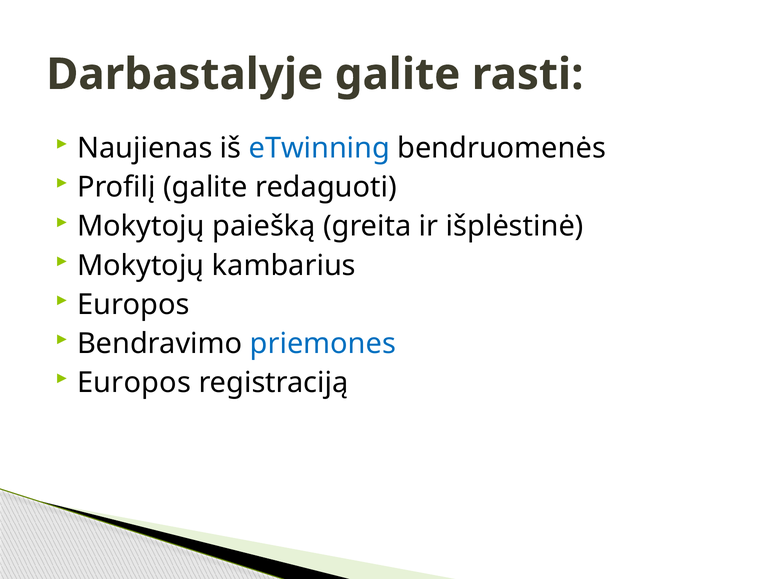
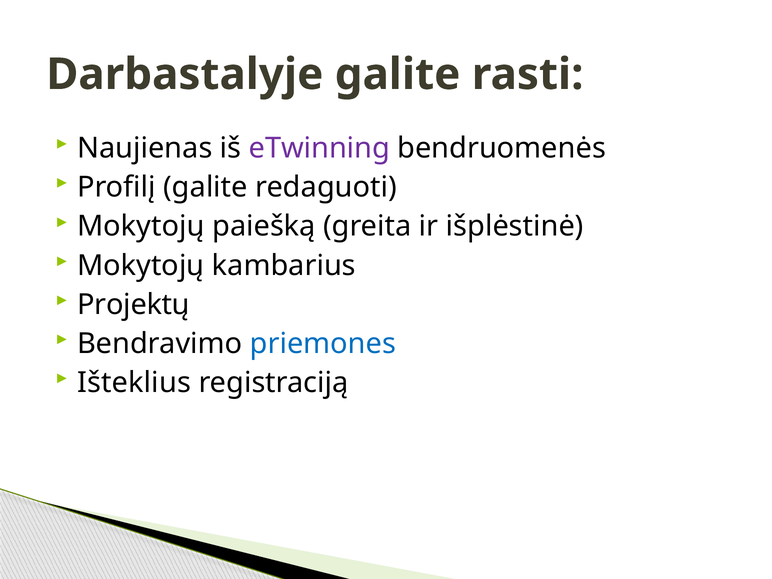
eTwinning colour: blue -> purple
Europos at (133, 304): Europos -> Projektų
Europos at (134, 383): Europos -> Išteklius
